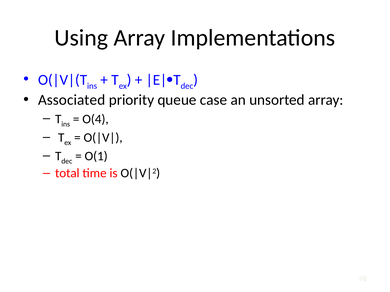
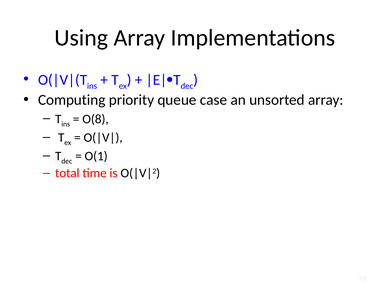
Associated: Associated -> Computing
O(4: O(4 -> O(8
